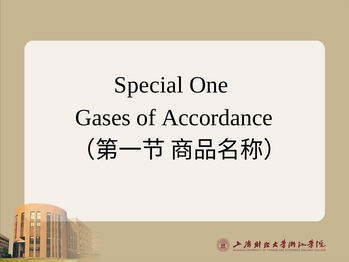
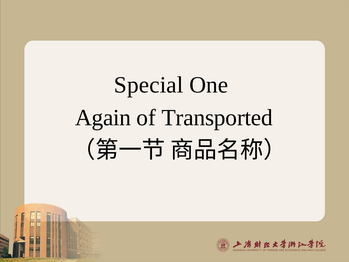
Gases: Gases -> Again
Accordance: Accordance -> Transported
